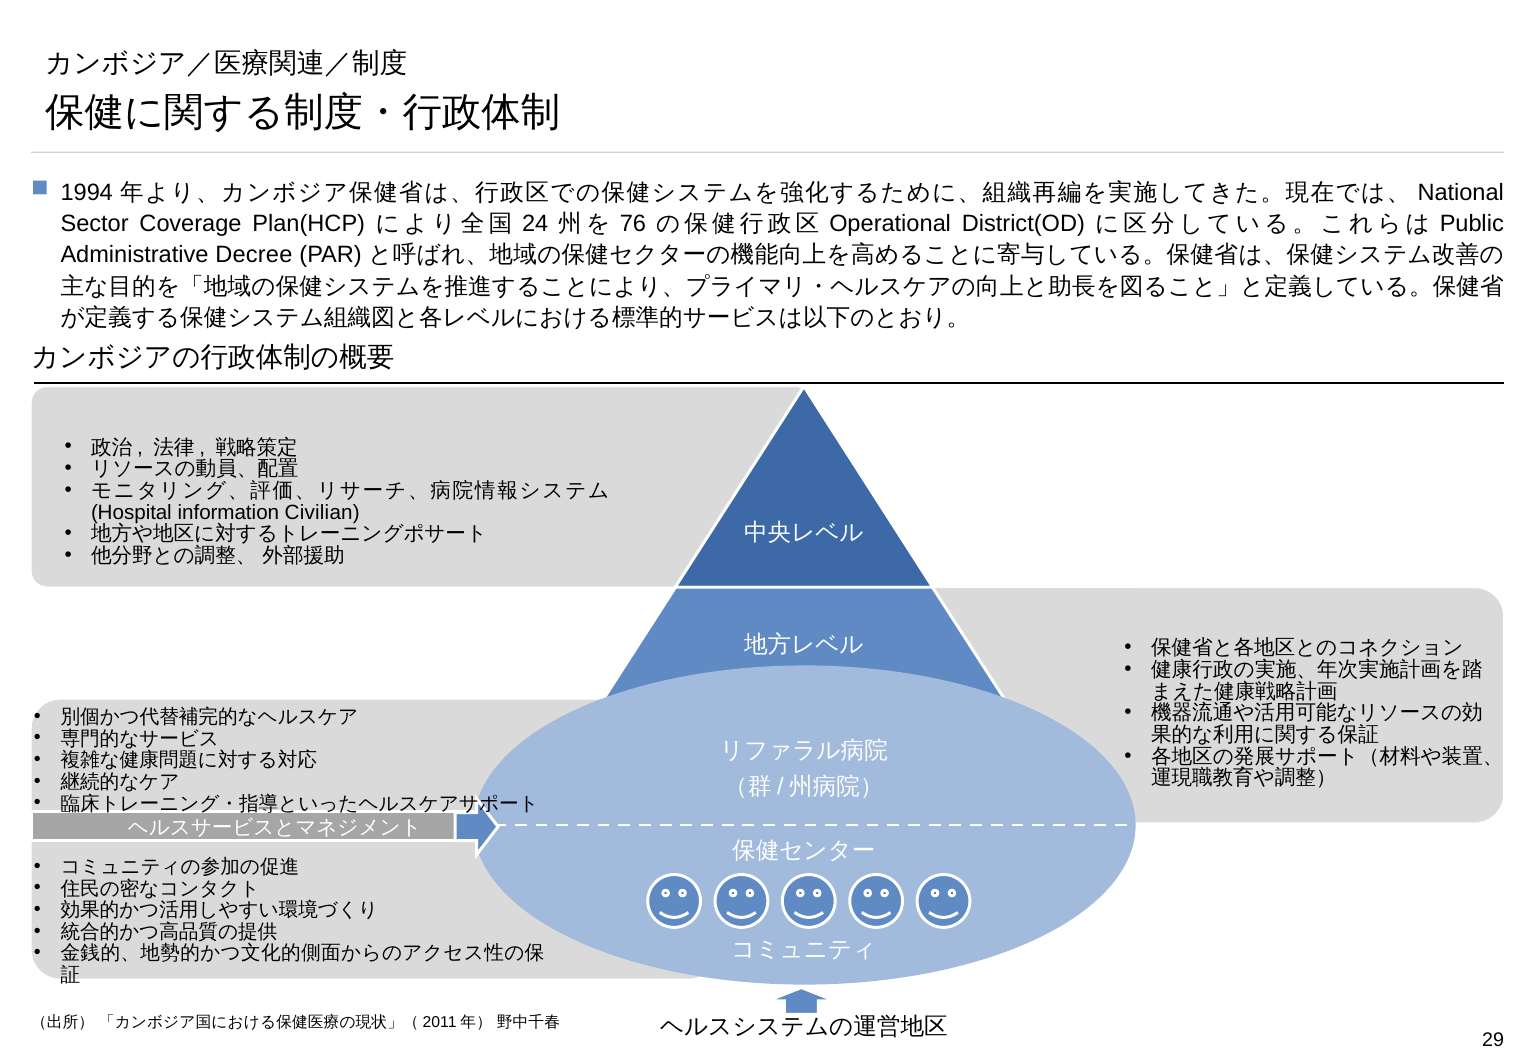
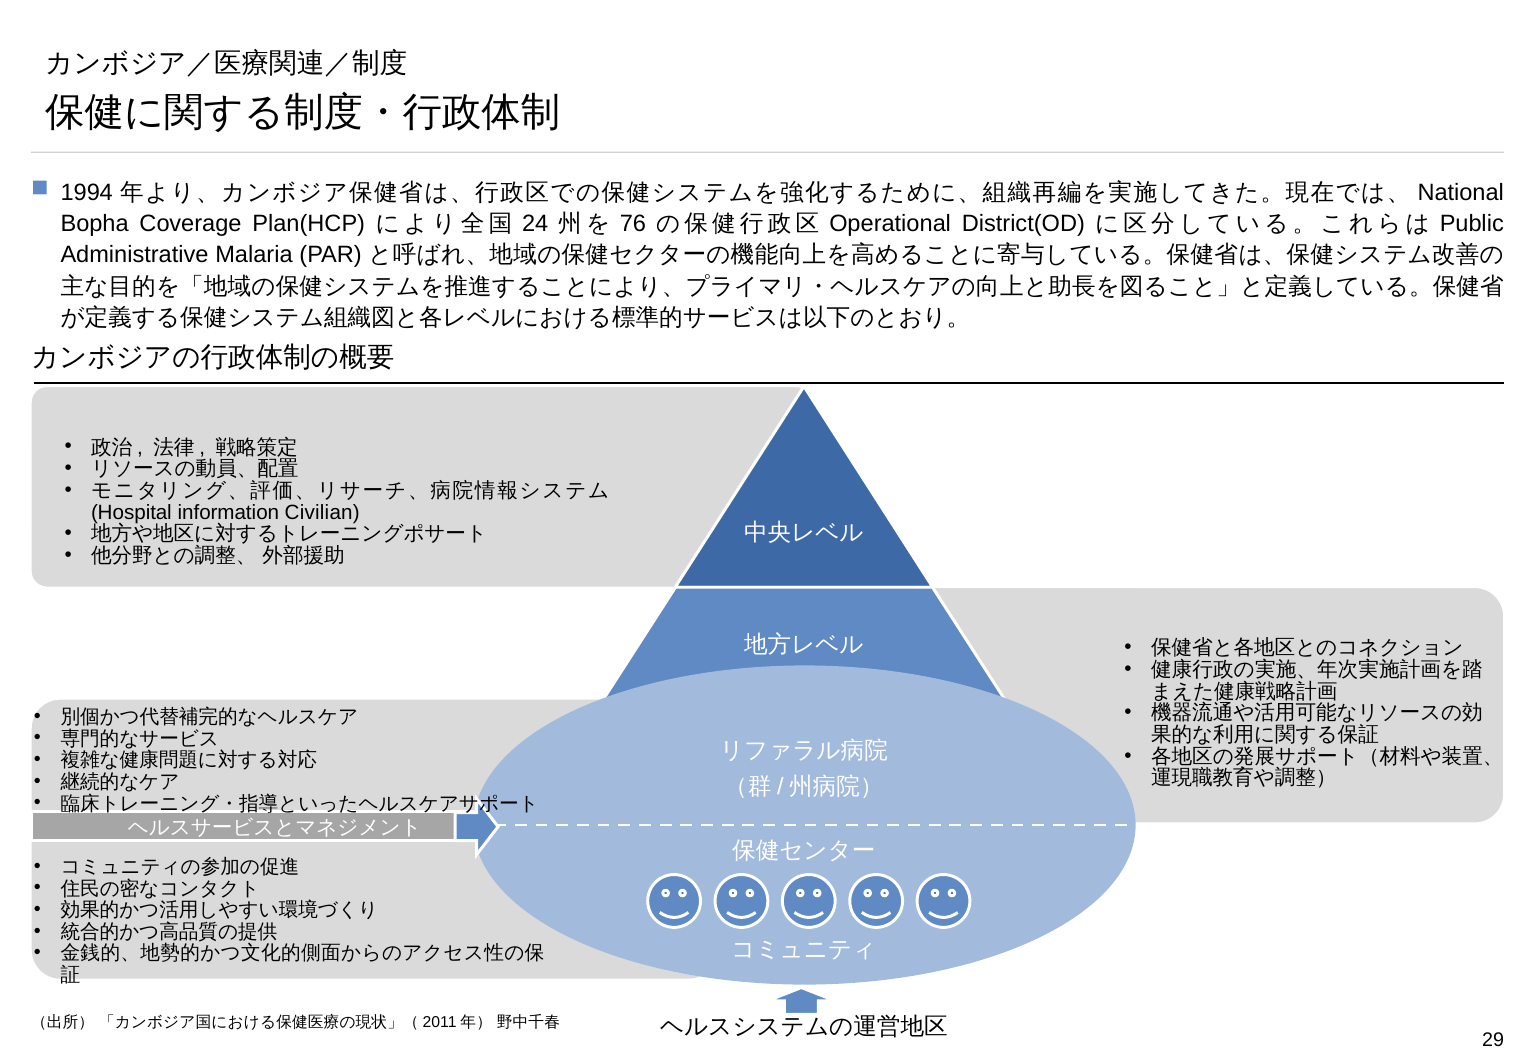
Sector: Sector -> Bopha
Decree: Decree -> Malaria
